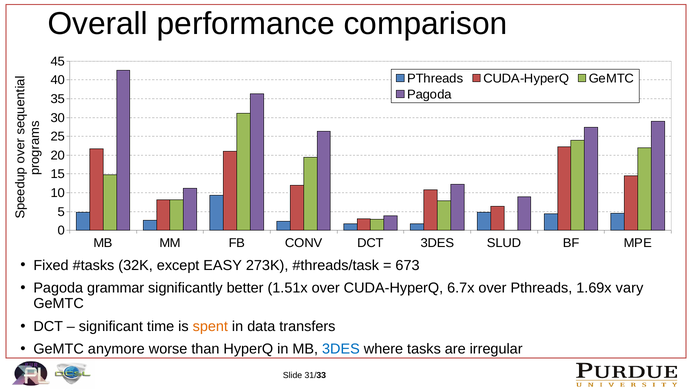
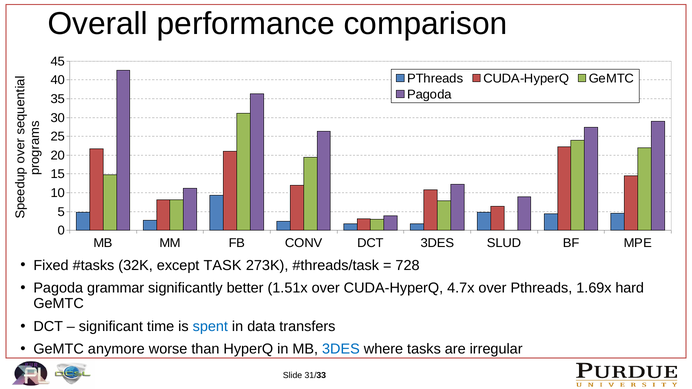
EASY: EASY -> TASK
673: 673 -> 728
6.7x: 6.7x -> 4.7x
vary: vary -> hard
spent colour: orange -> blue
